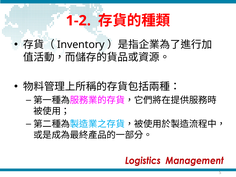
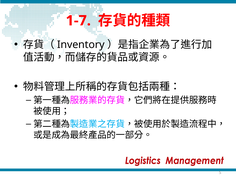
1-2: 1-2 -> 1-7
